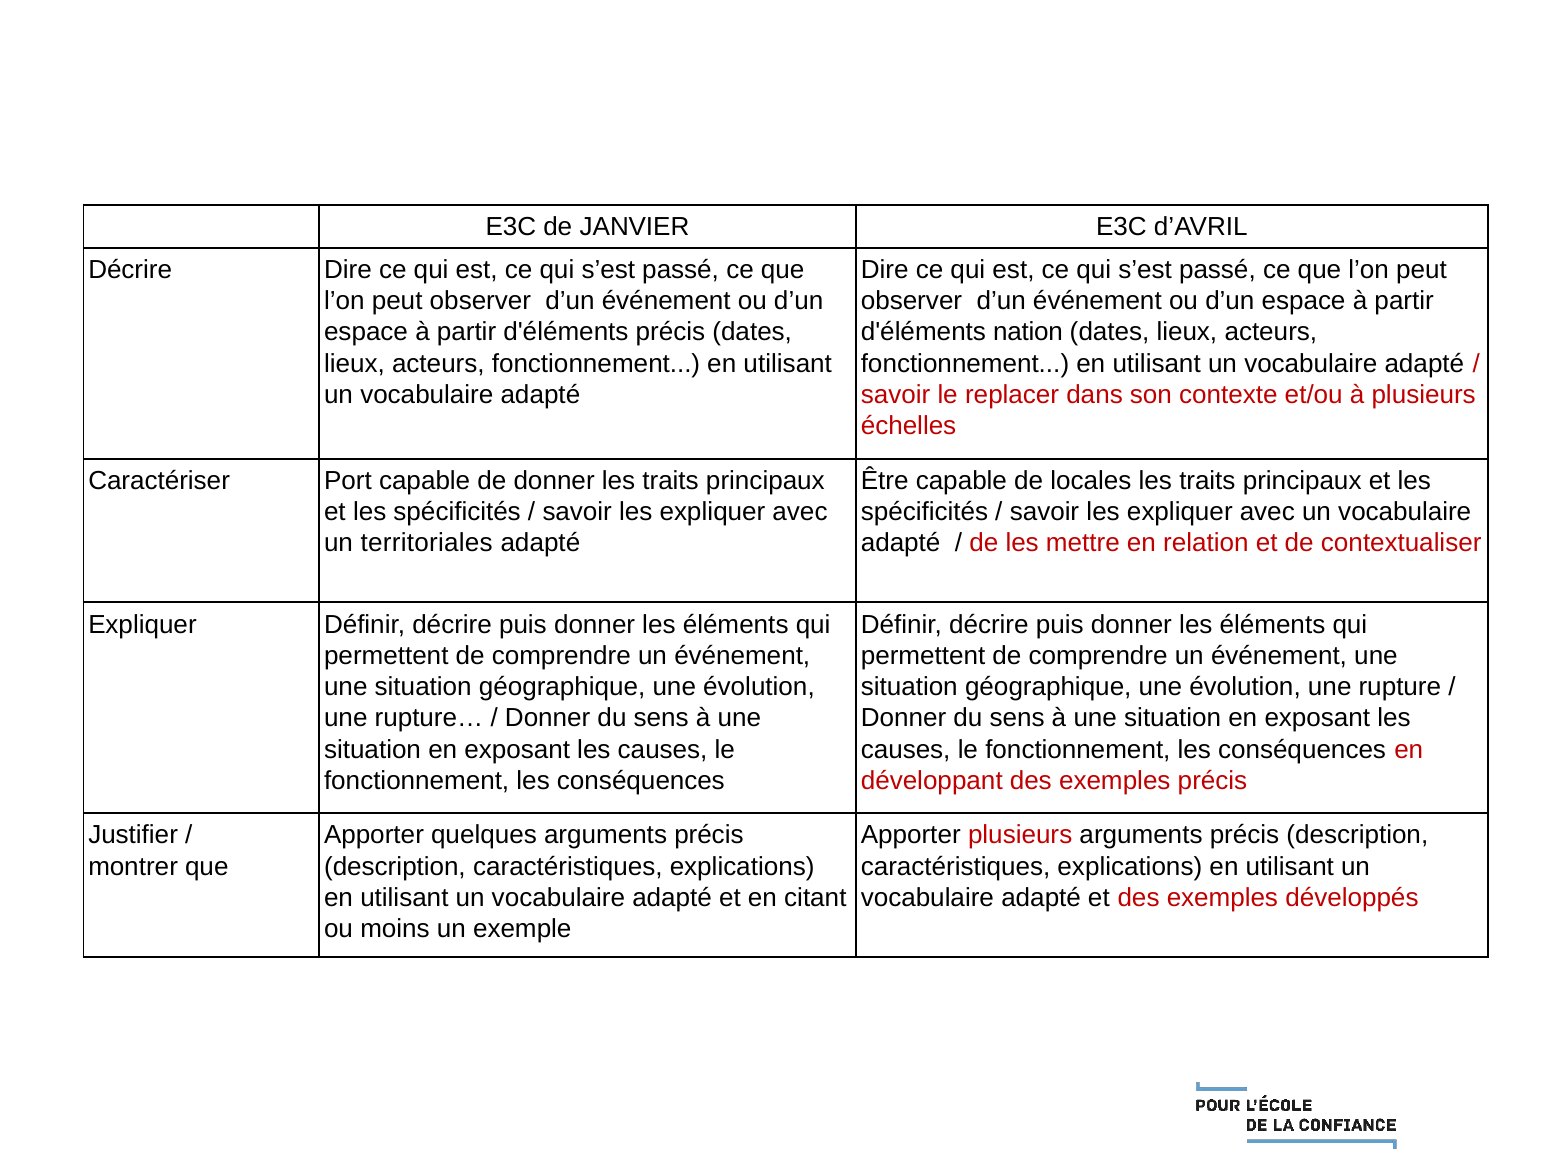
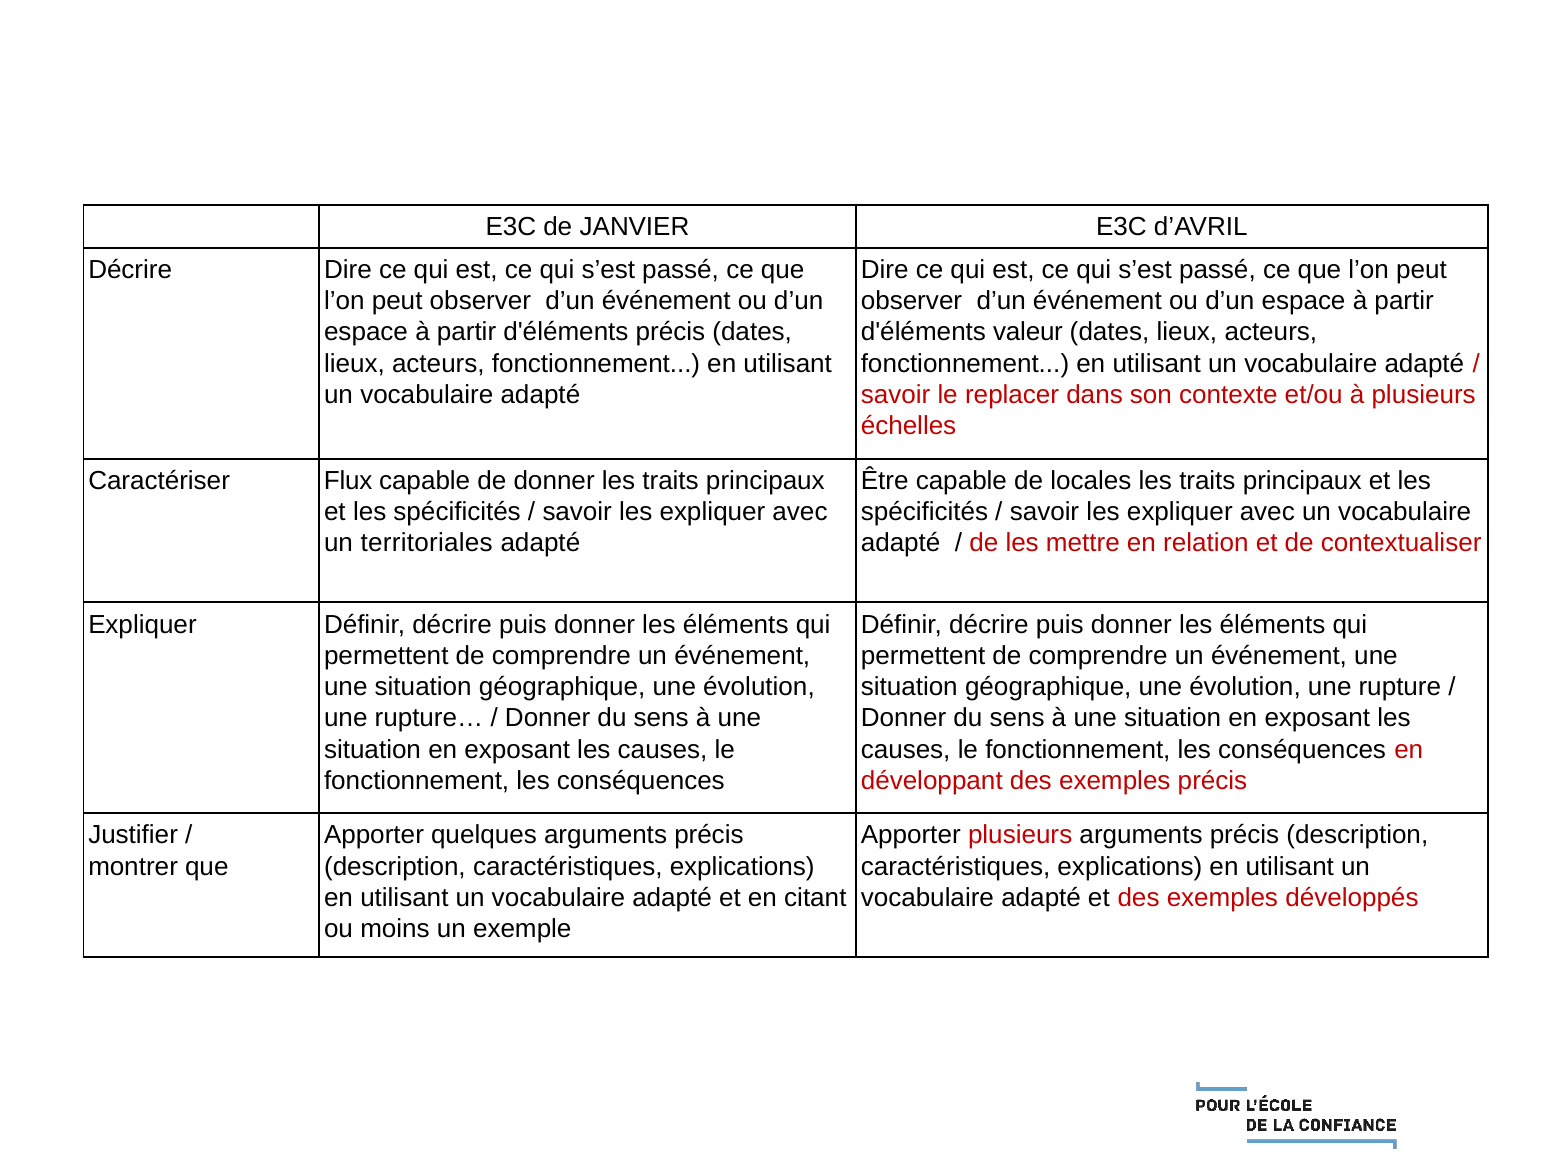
nation: nation -> valeur
Port: Port -> Flux
